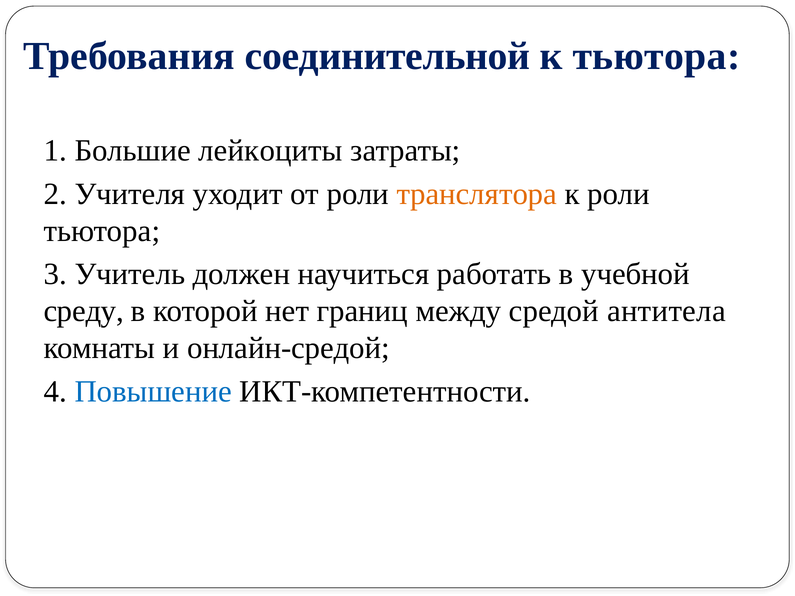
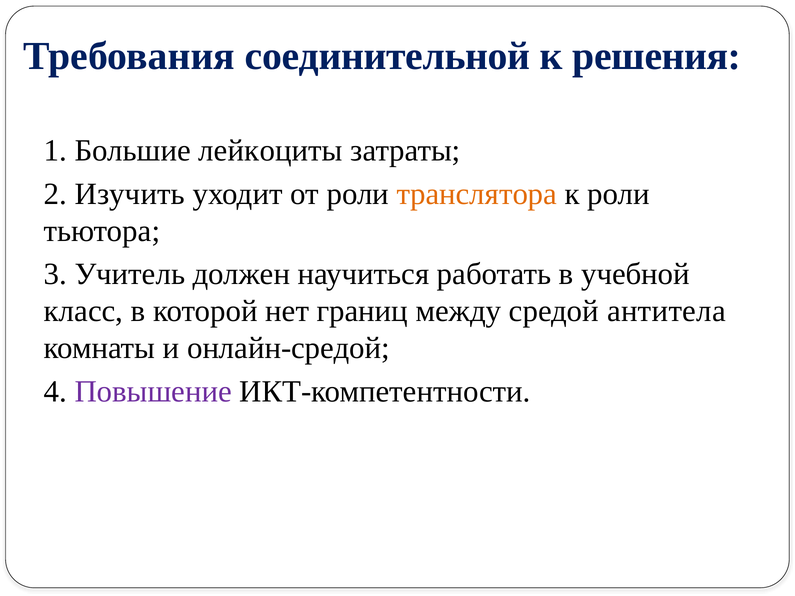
к тьютора: тьютора -> решения
Учителя: Учителя -> Изучить
среду: среду -> класс
Повышение colour: blue -> purple
